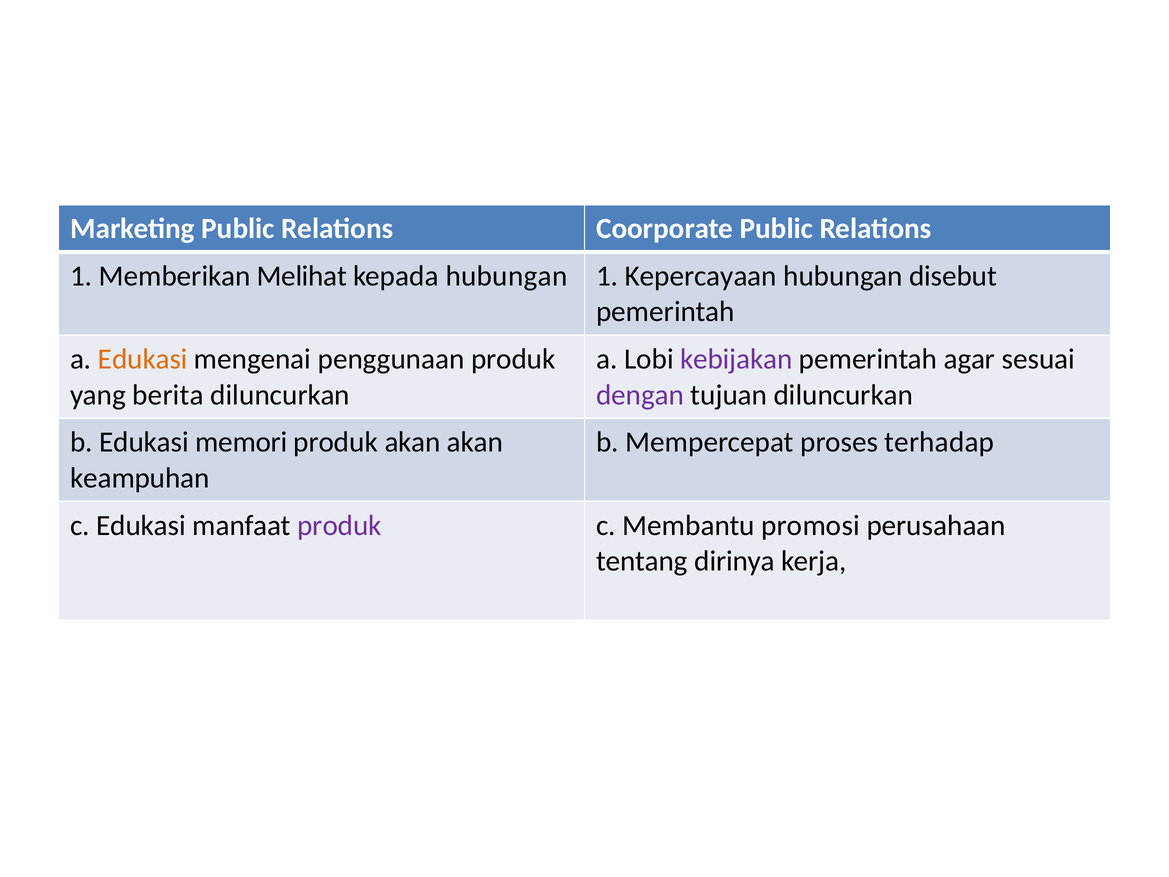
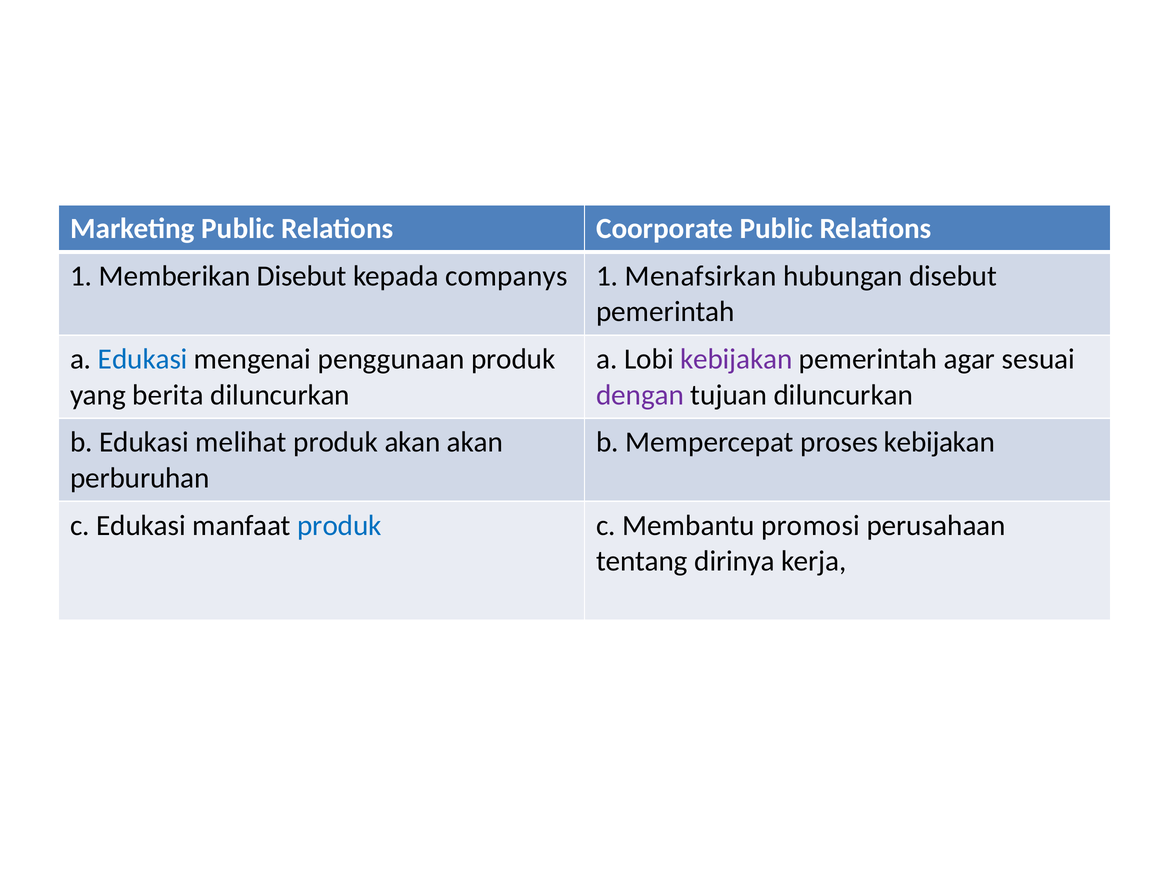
Memberikan Melihat: Melihat -> Disebut
kepada hubungan: hubungan -> companys
Kepercayaan: Kepercayaan -> Menafsirkan
Edukasi at (143, 359) colour: orange -> blue
memori: memori -> melihat
proses terhadap: terhadap -> kebijakan
keampuhan: keampuhan -> perburuhan
produk at (339, 525) colour: purple -> blue
